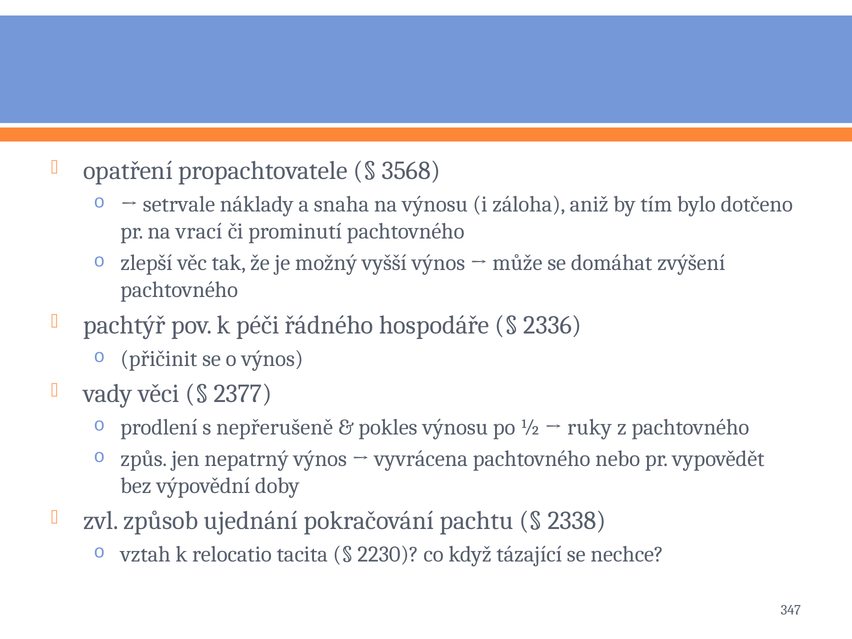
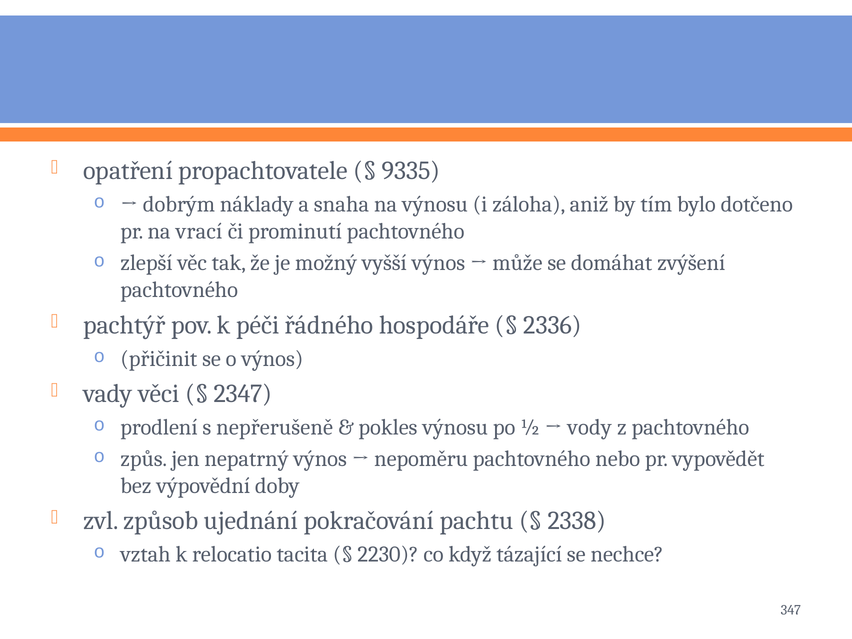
3568: 3568 -> 9335
setrvale: setrvale -> dobrým
2377: 2377 -> 2347
ruky: ruky -> vody
vyvrácena: vyvrácena -> nepoměru
